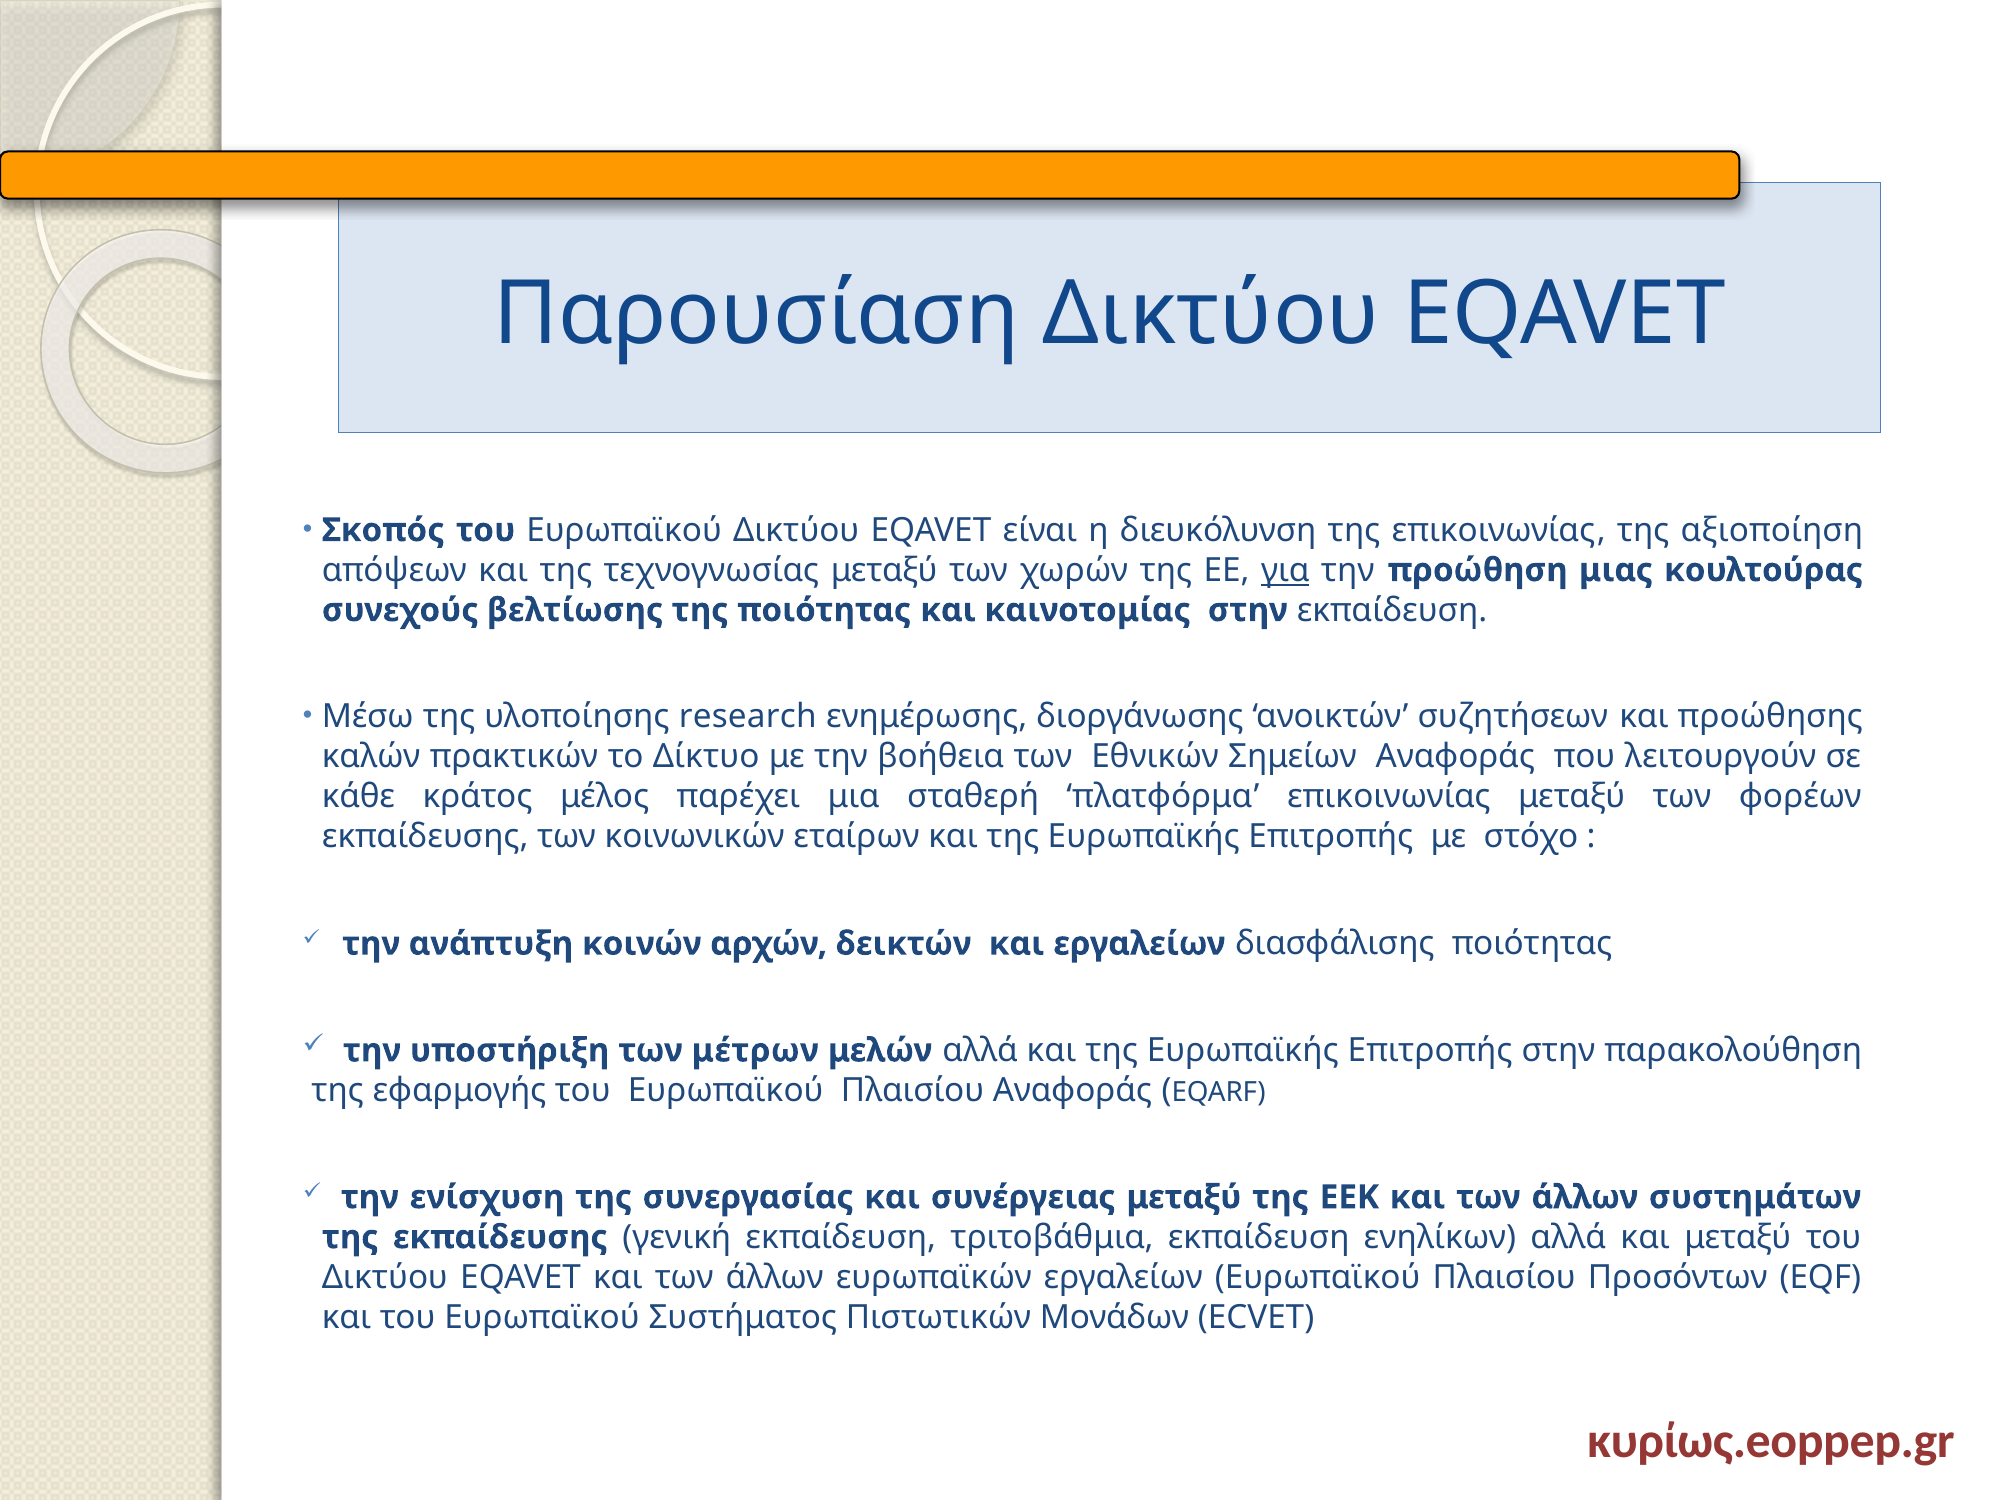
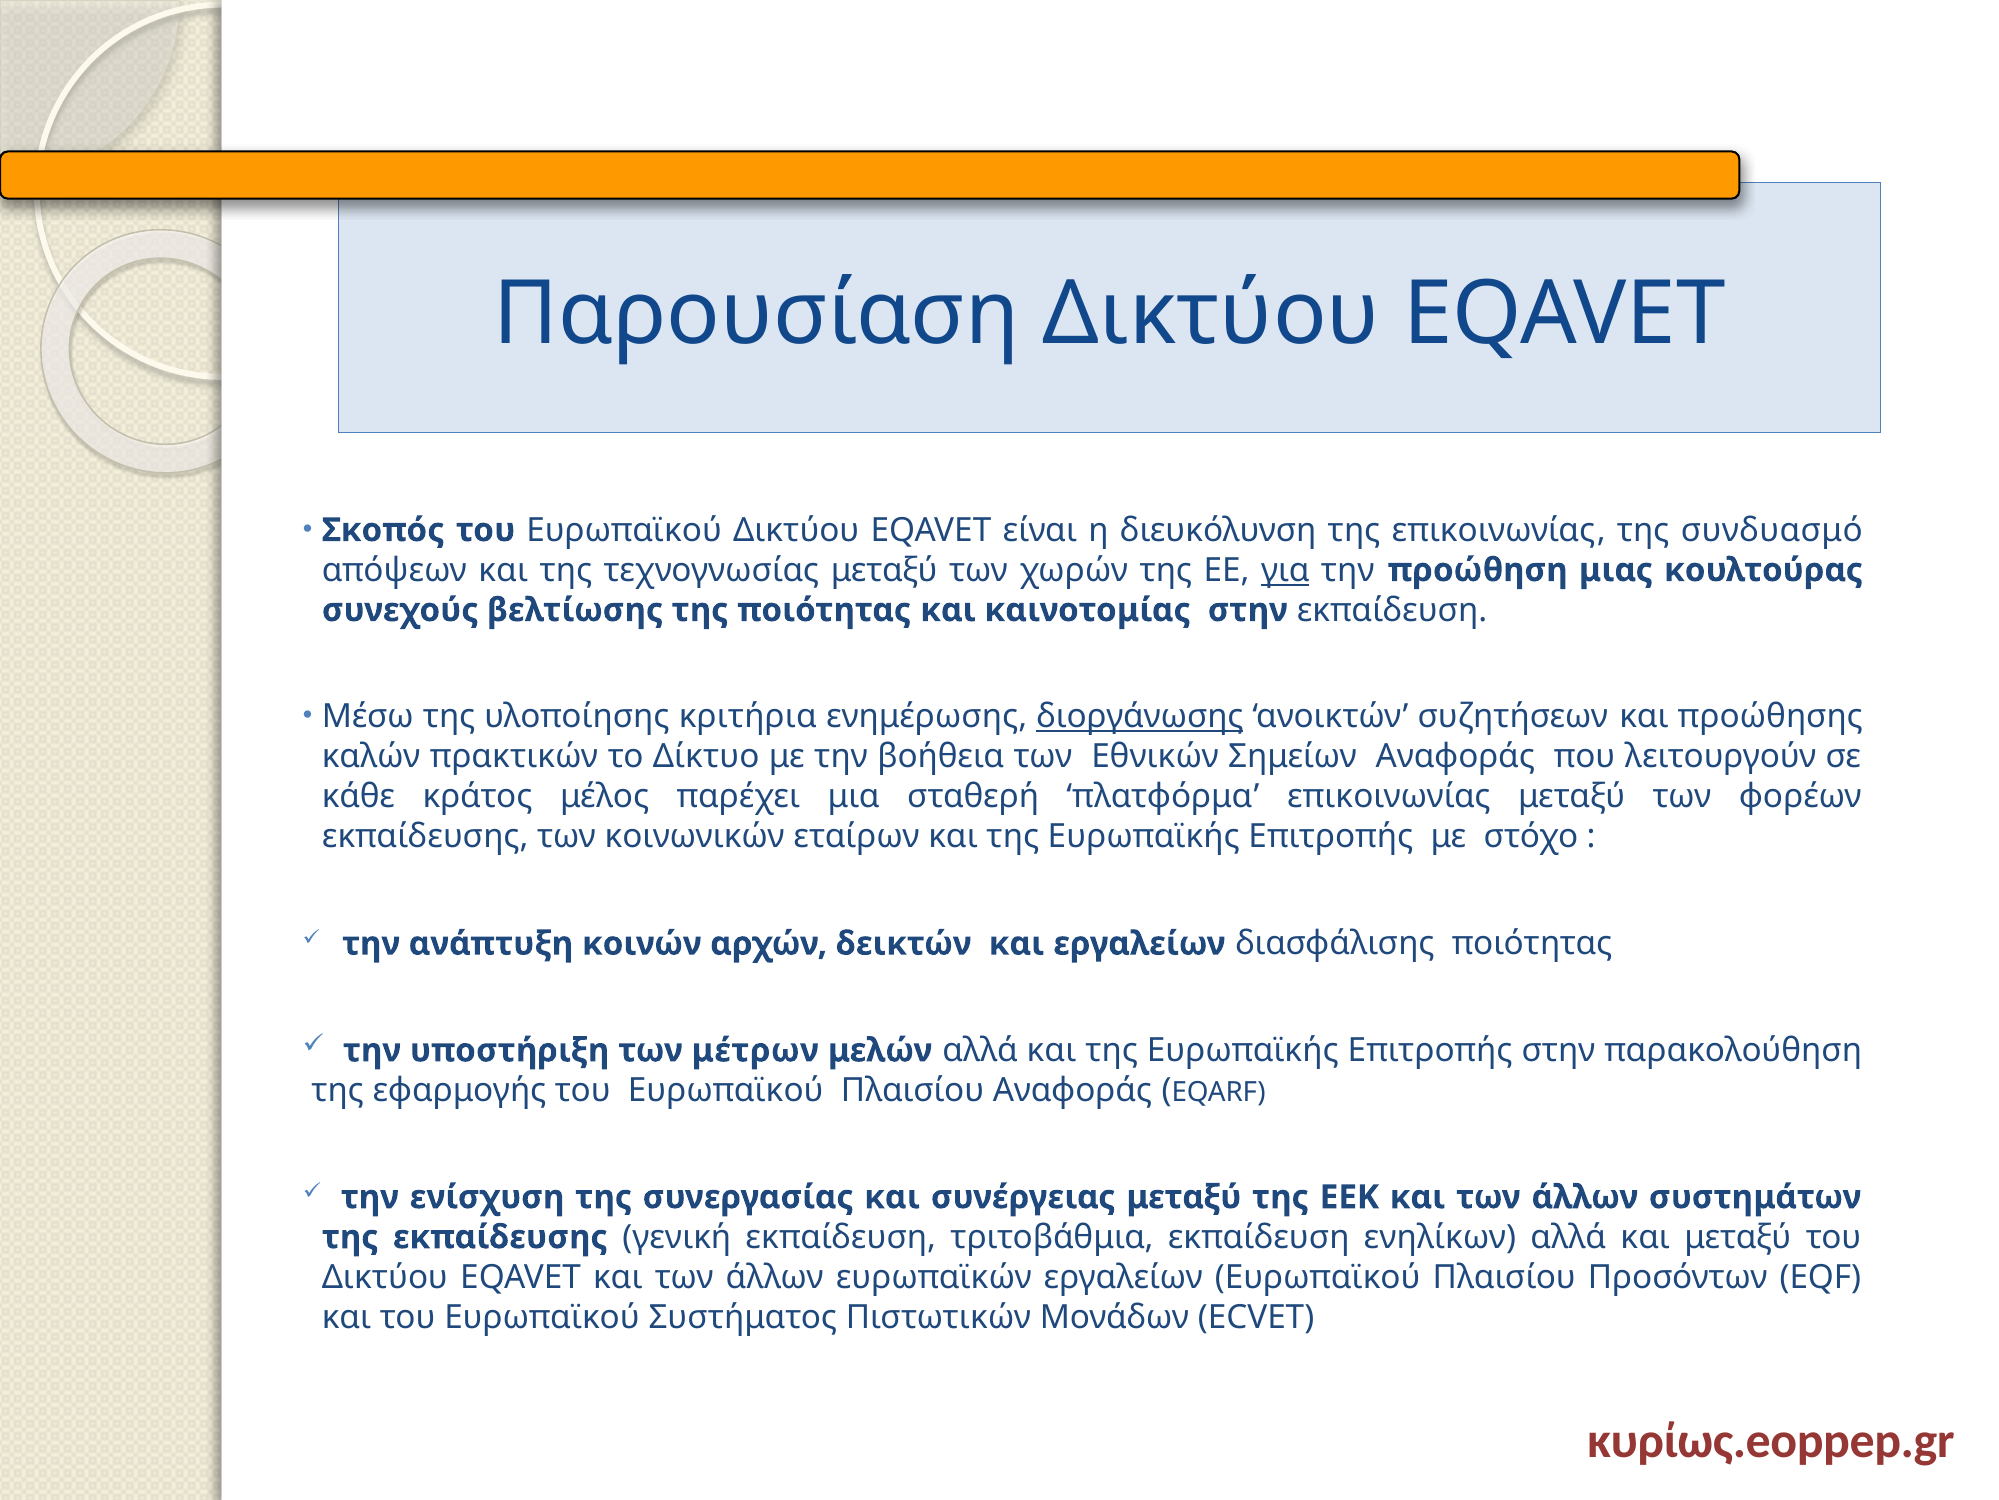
αξιοποίηση: αξιοποίηση -> συνδυασμό
research: research -> κριτήρια
διοργάνωσης underline: none -> present
